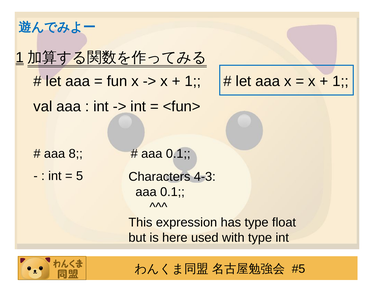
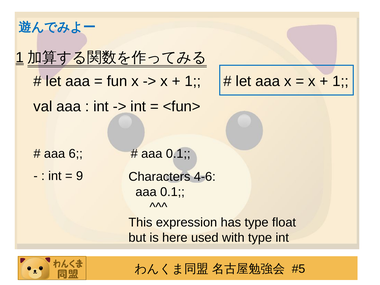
8: 8 -> 6
5: 5 -> 9
4-3: 4-3 -> 4-6
